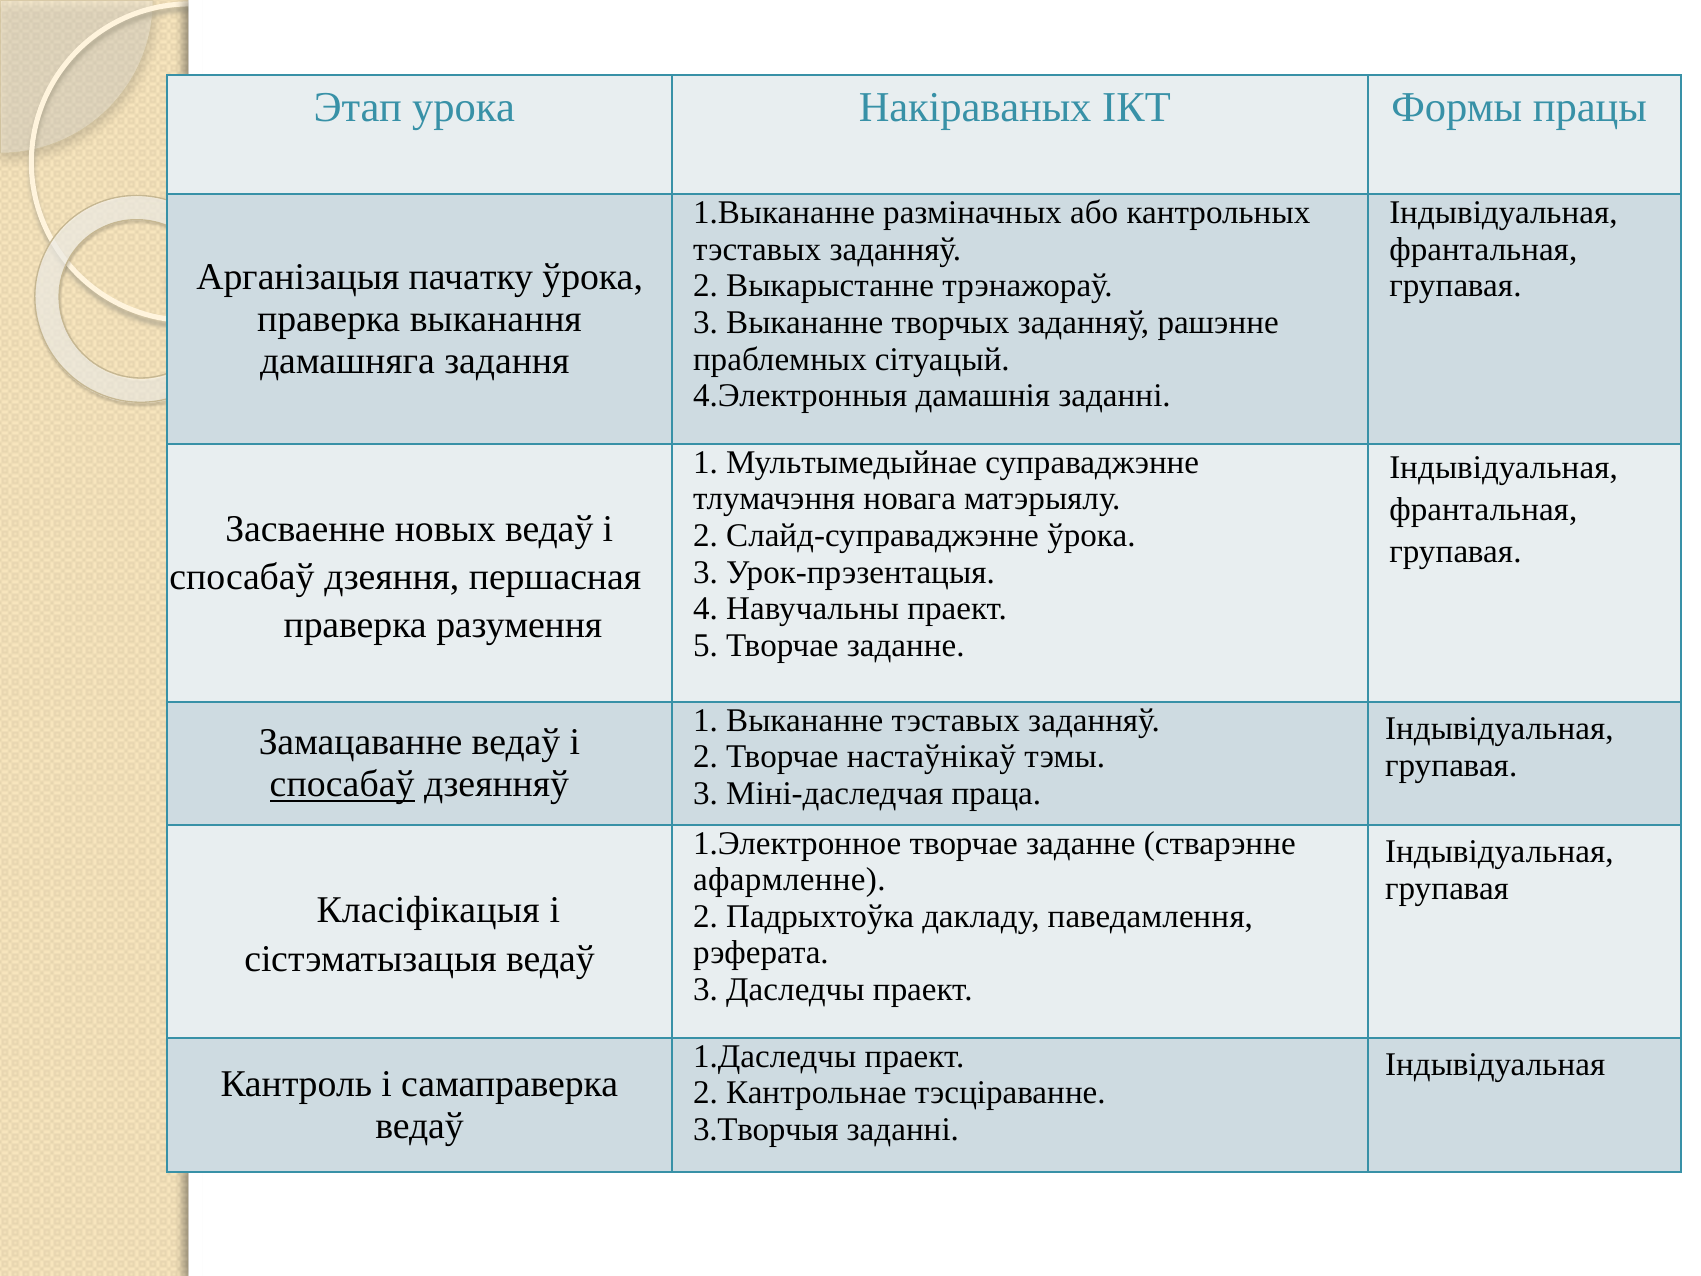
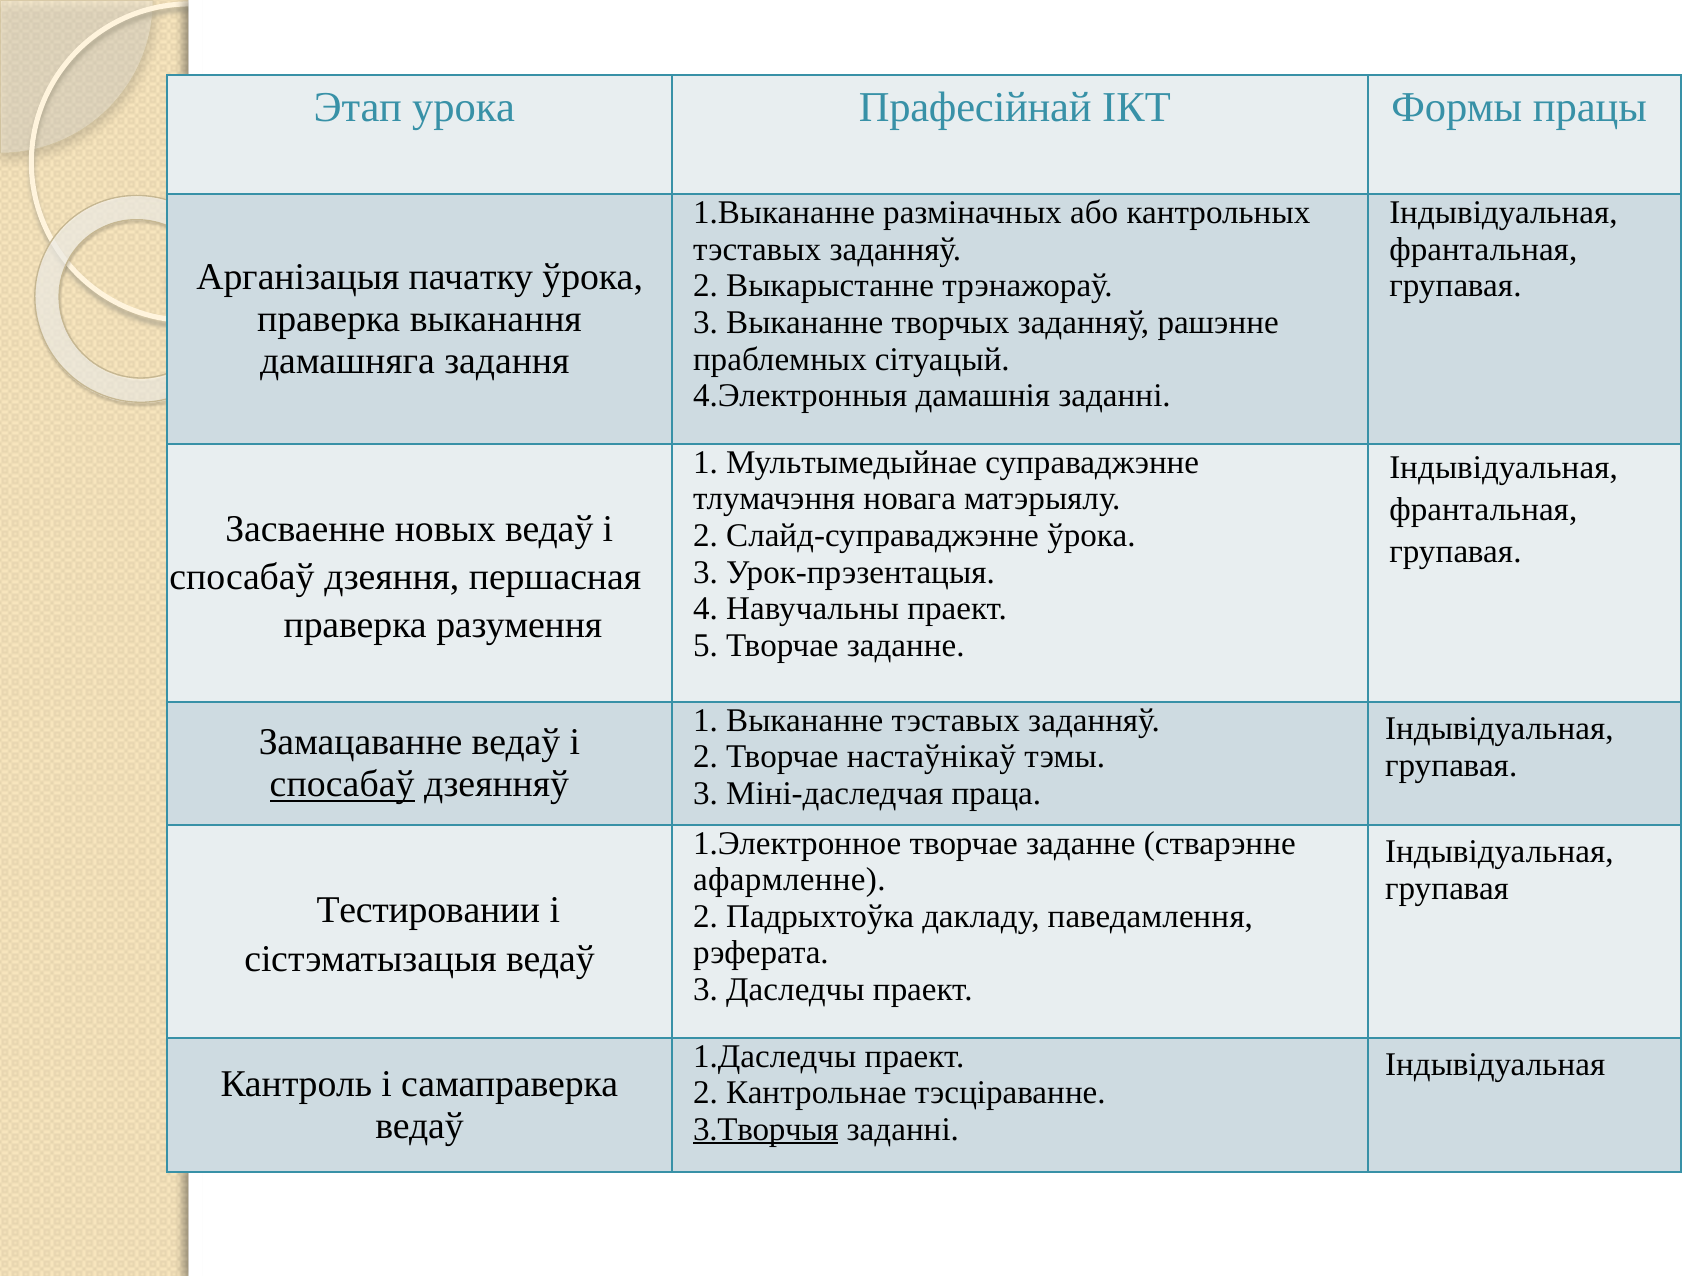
Накіраваных: Накіраваных -> Прафесійнай
Класіфікацыя: Класіфікацыя -> Тестировании
3.Творчыя underline: none -> present
